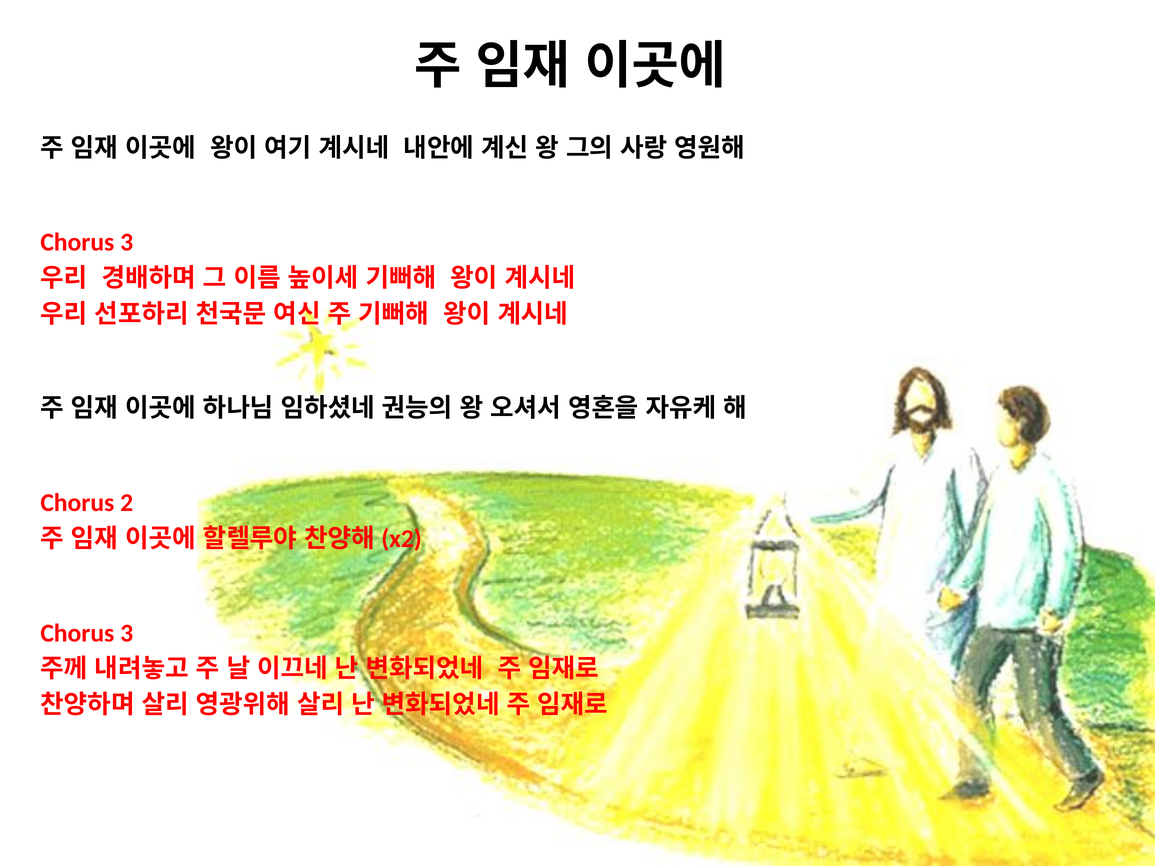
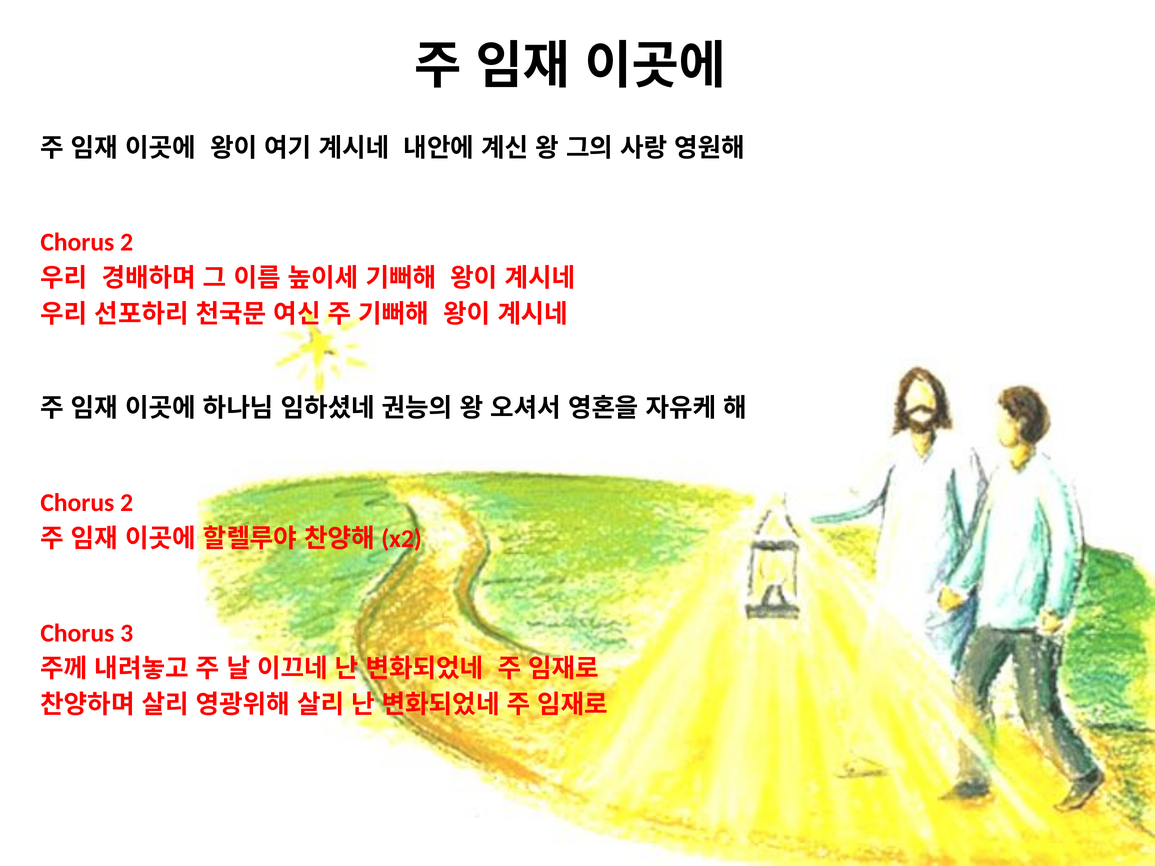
3 at (127, 242): 3 -> 2
